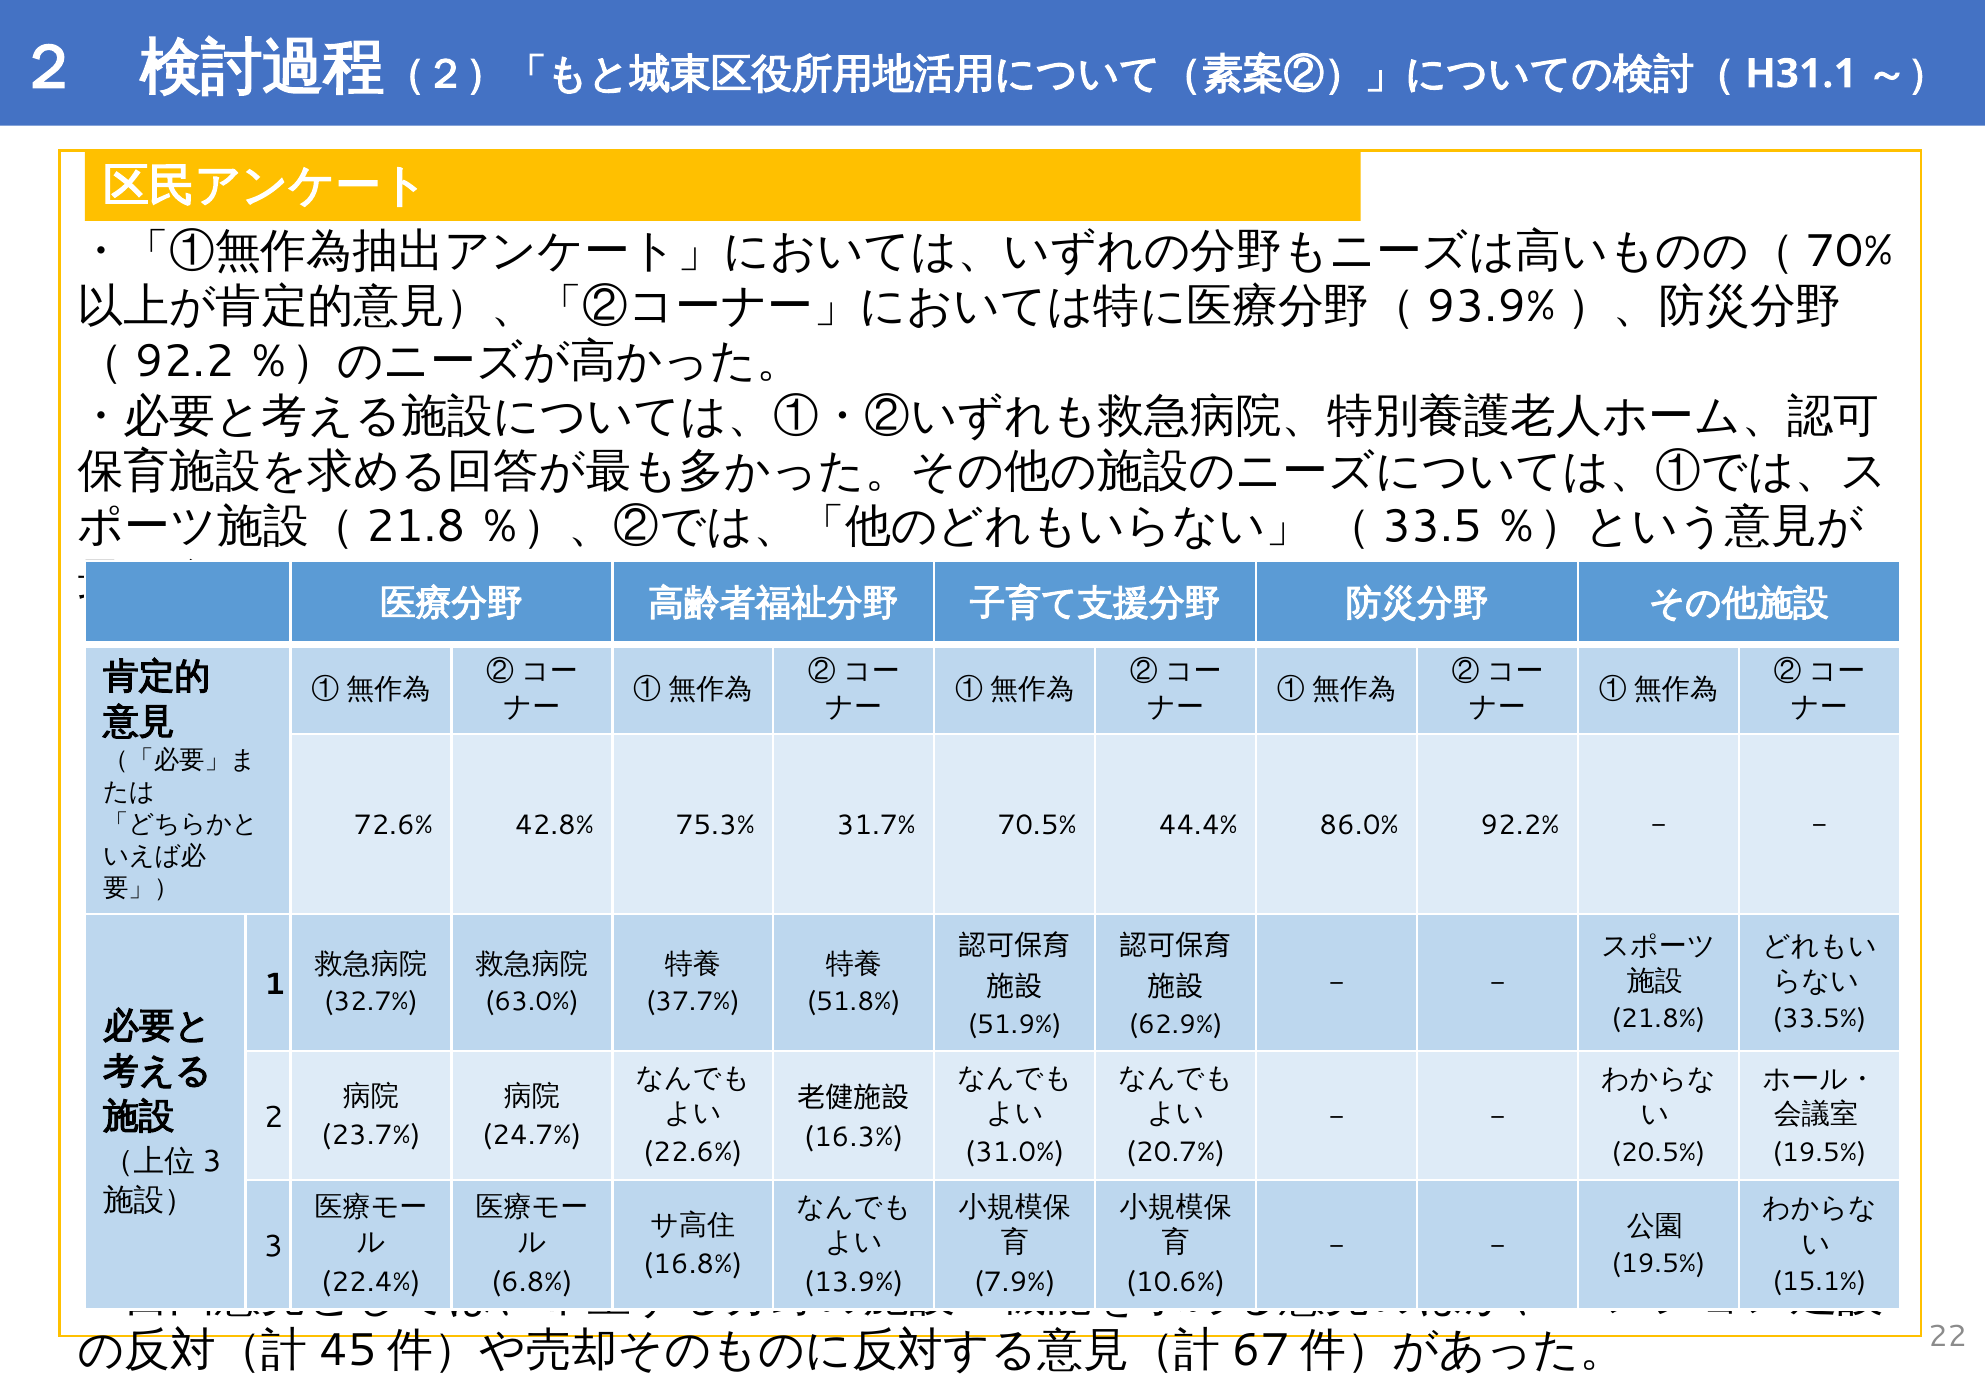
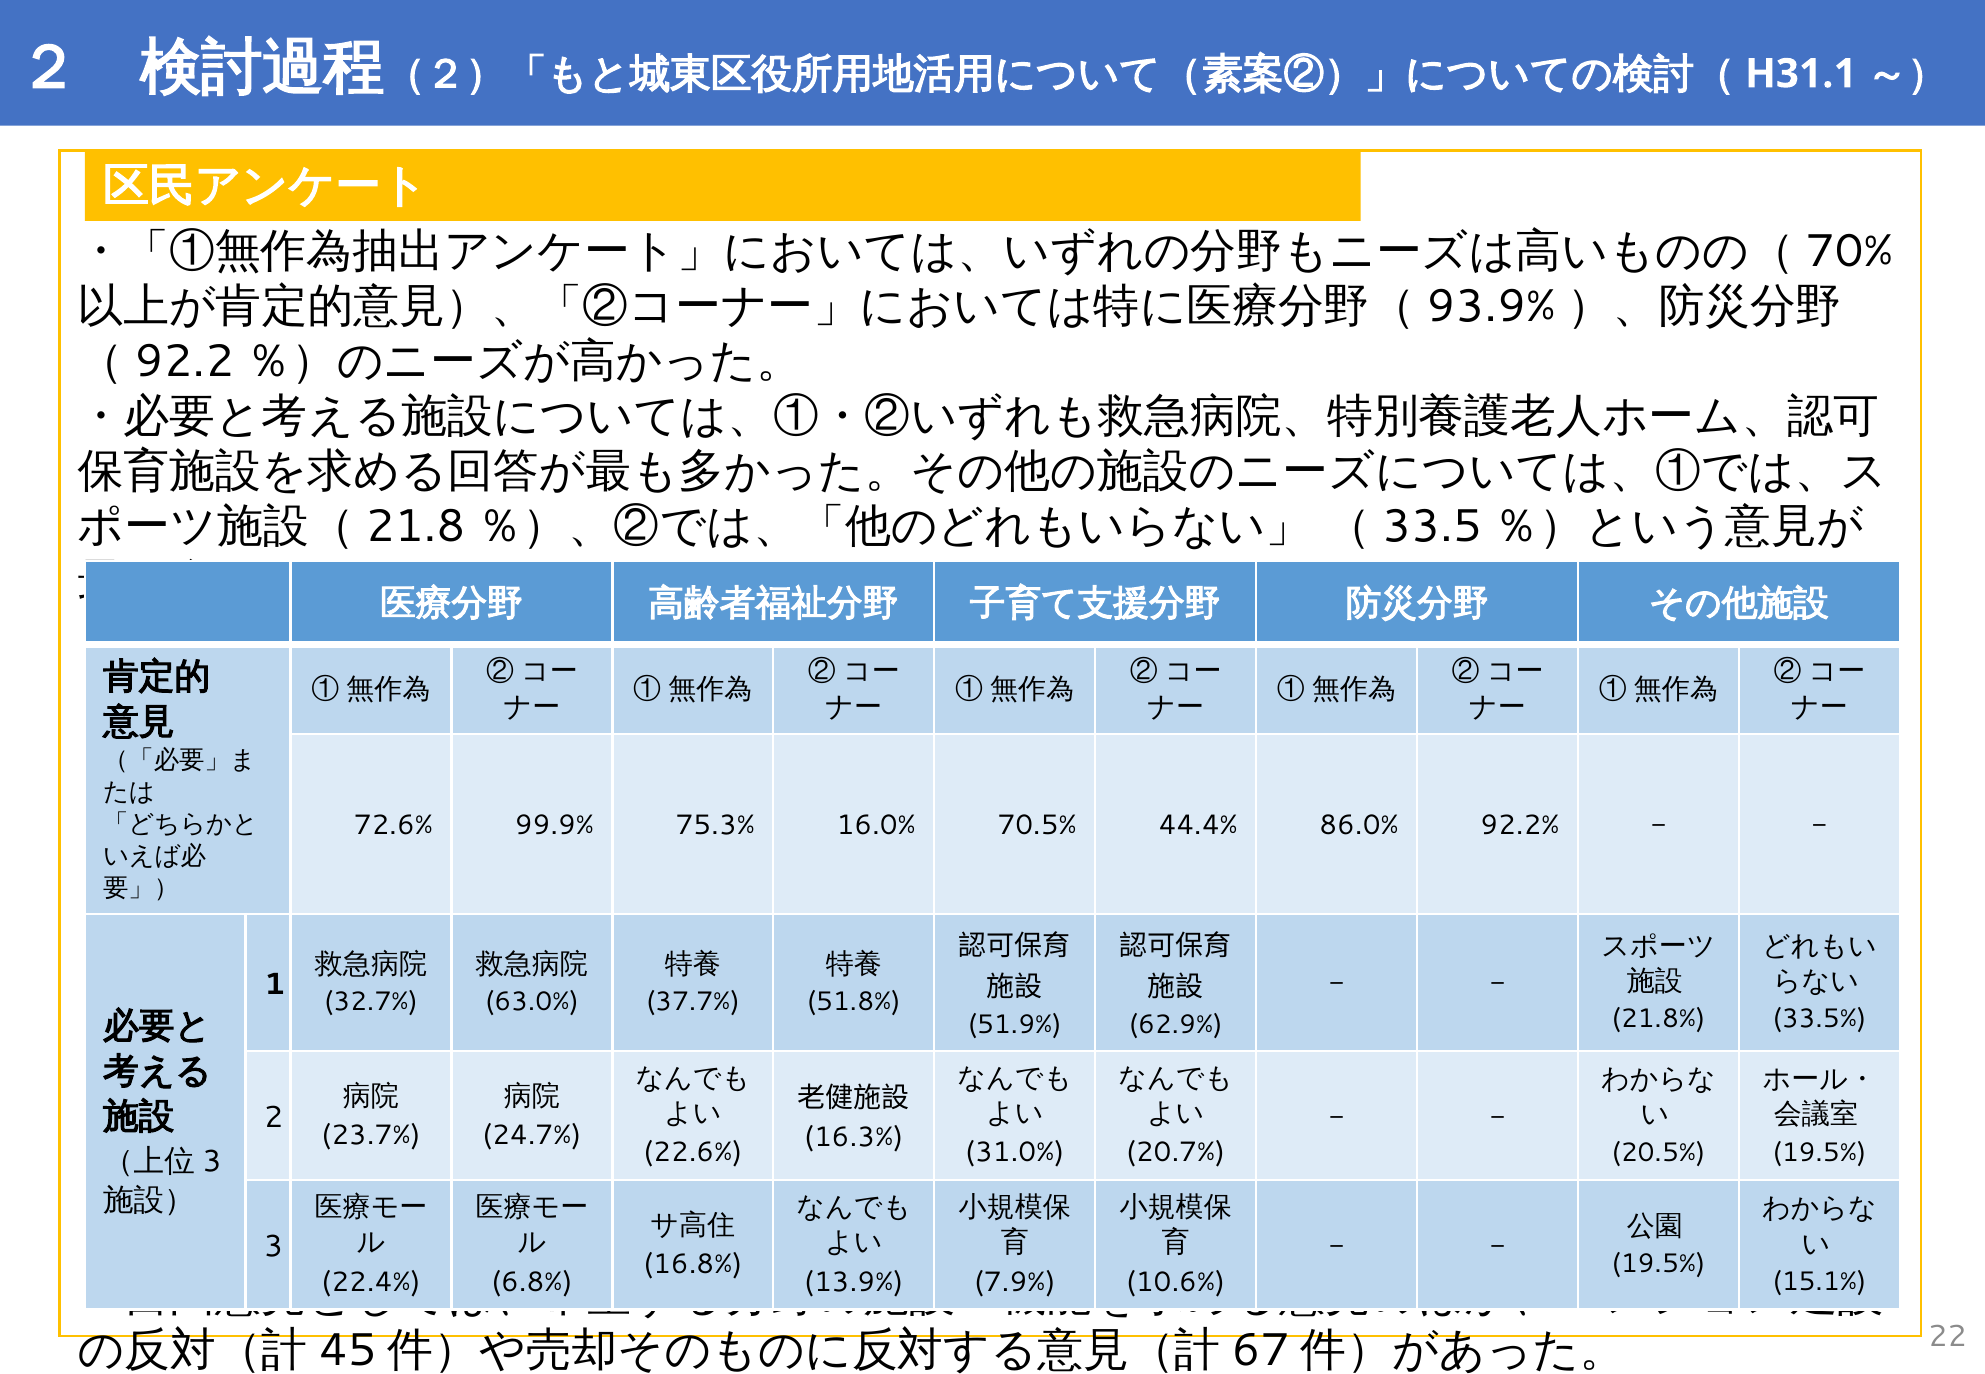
42.8%: 42.8% -> 99.9%
31.7%: 31.7% -> 16.0%
